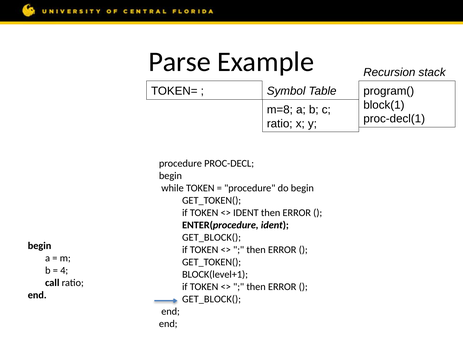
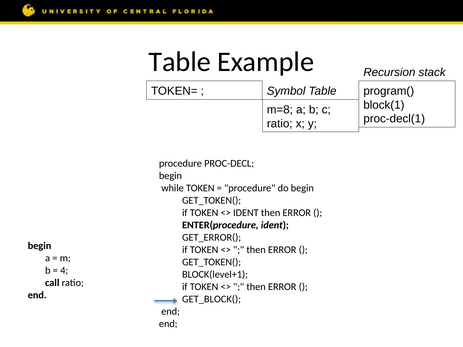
Parse at (180, 62): Parse -> Table
GET_BLOCK( at (212, 238): GET_BLOCK( -> GET_ERROR(
